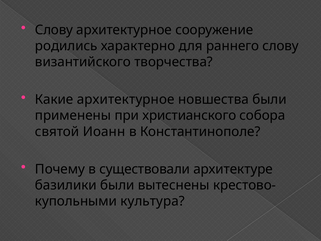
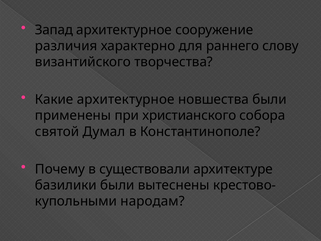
Слову at (54, 30): Слову -> Запад
родились: родились -> различия
Иоанн: Иоанн -> Думал
культура: культура -> народам
